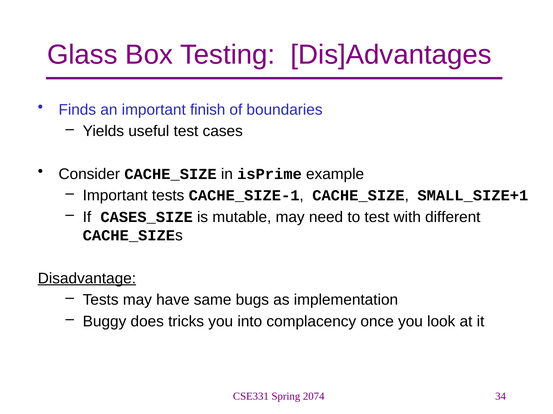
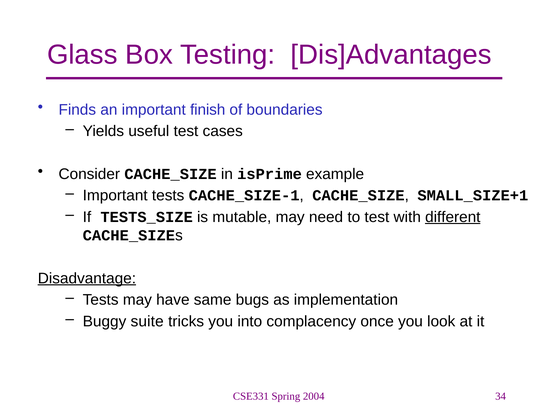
CASES_SIZE: CASES_SIZE -> TESTS_SIZE
different underline: none -> present
does: does -> suite
2074: 2074 -> 2004
